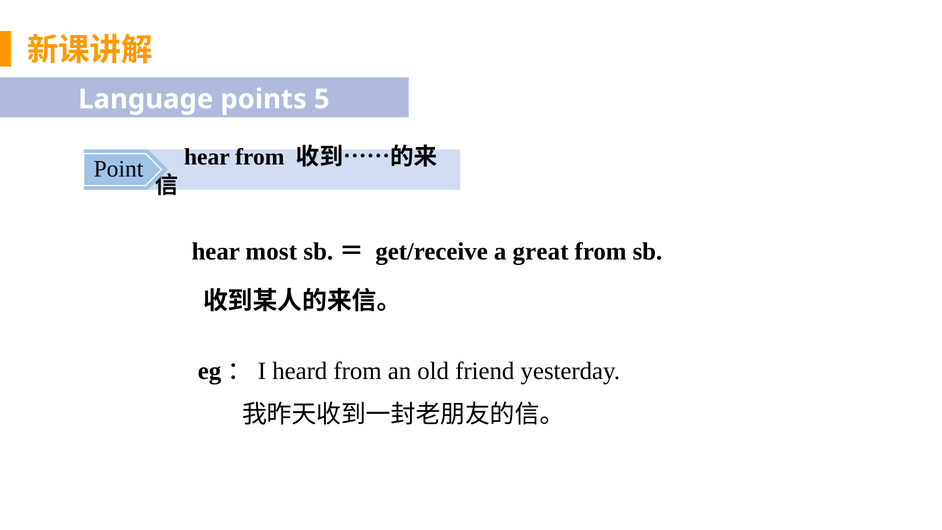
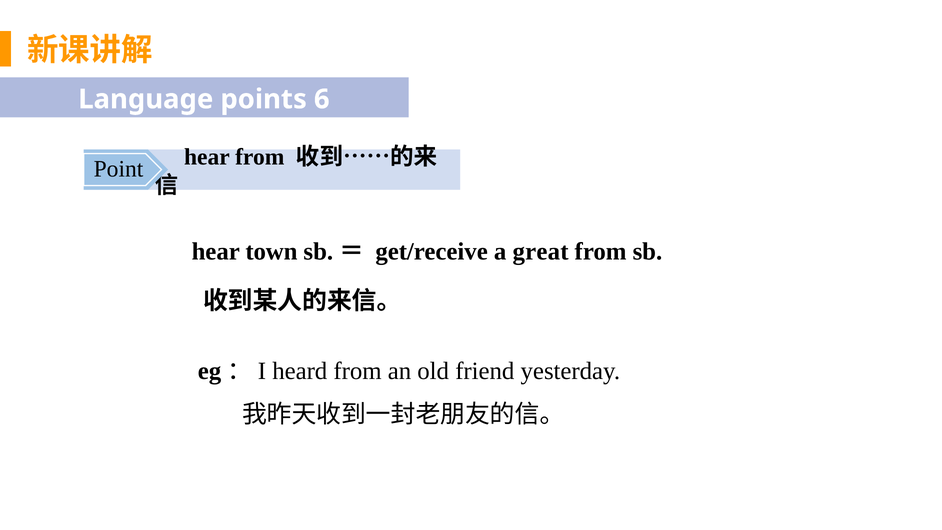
5: 5 -> 6
most: most -> town
